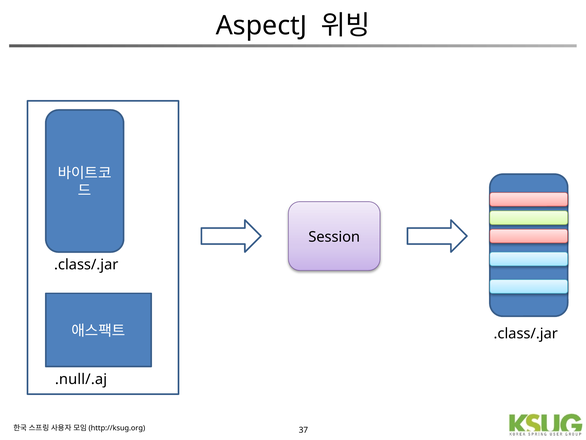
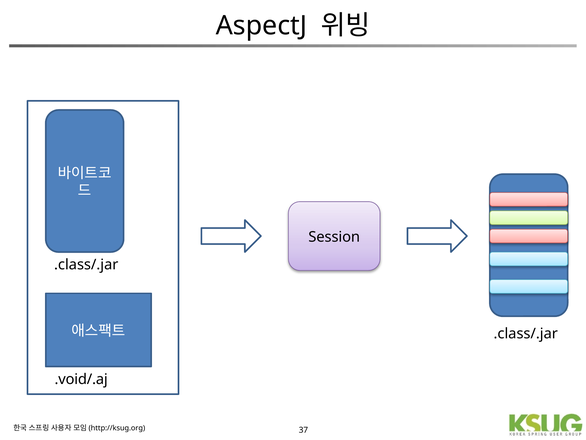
.null/.aj: .null/.aj -> .void/.aj
